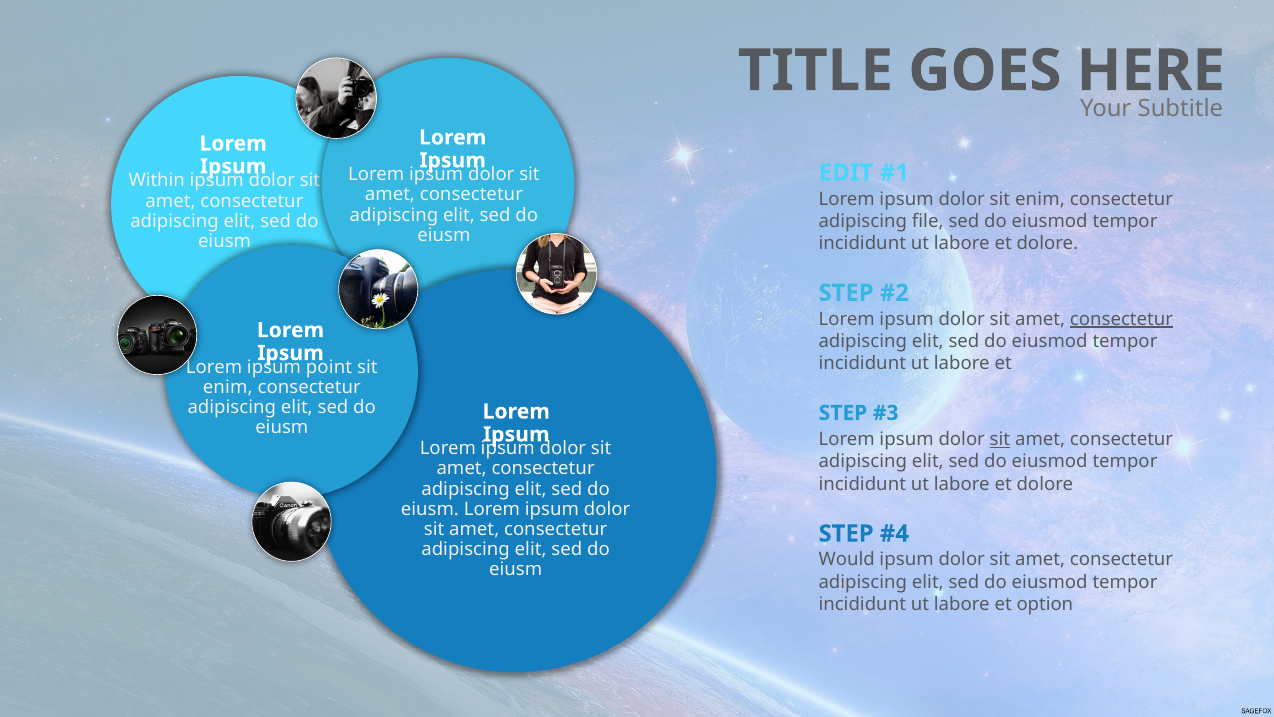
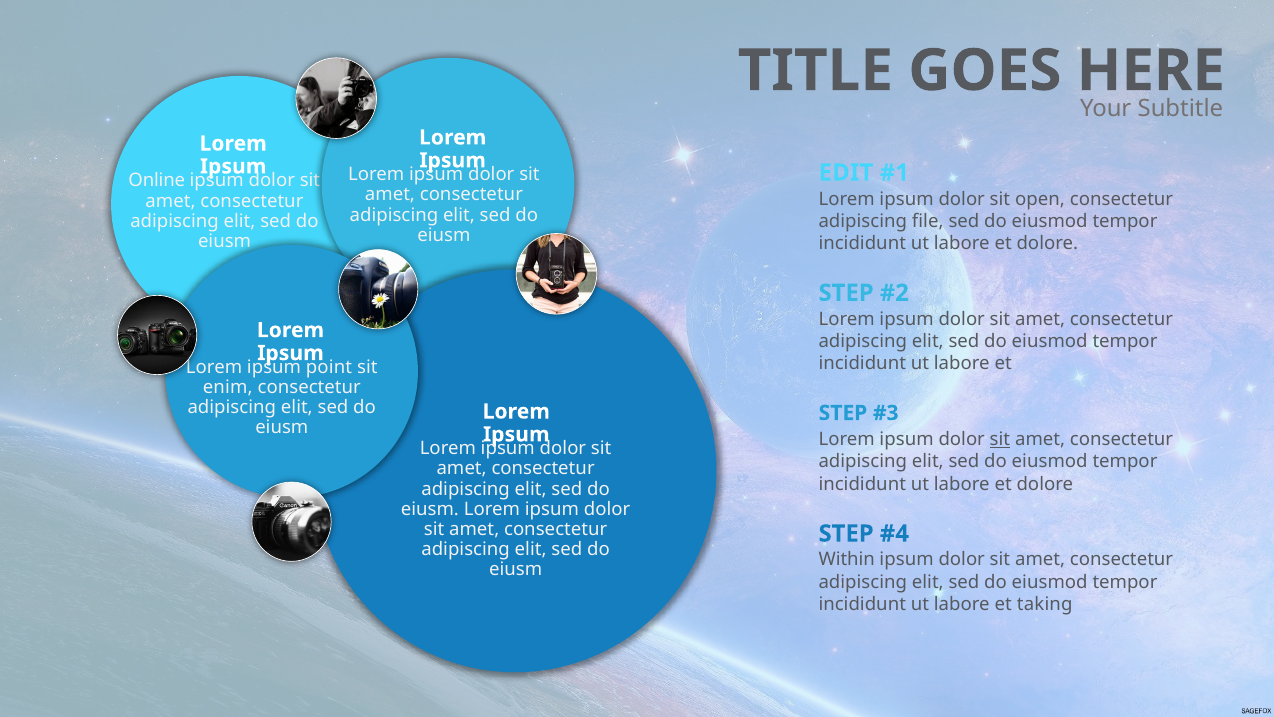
Within: Within -> Online
dolor sit enim: enim -> open
consectetur at (1122, 319) underline: present -> none
Would: Would -> Within
option: option -> taking
